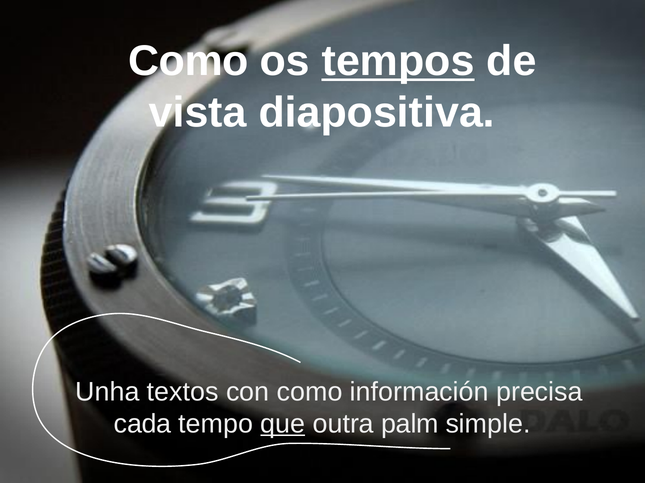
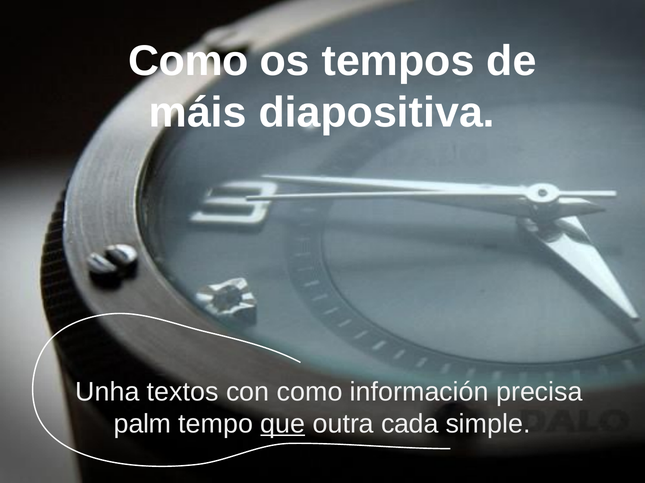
tempos underline: present -> none
vista: vista -> máis
cada: cada -> palm
palm: palm -> cada
